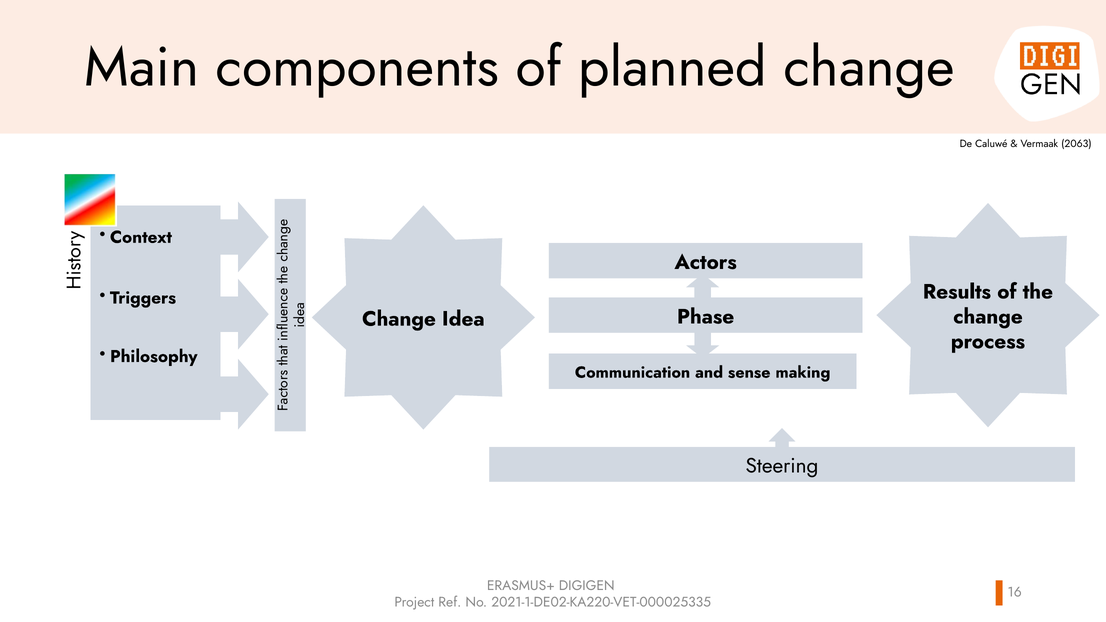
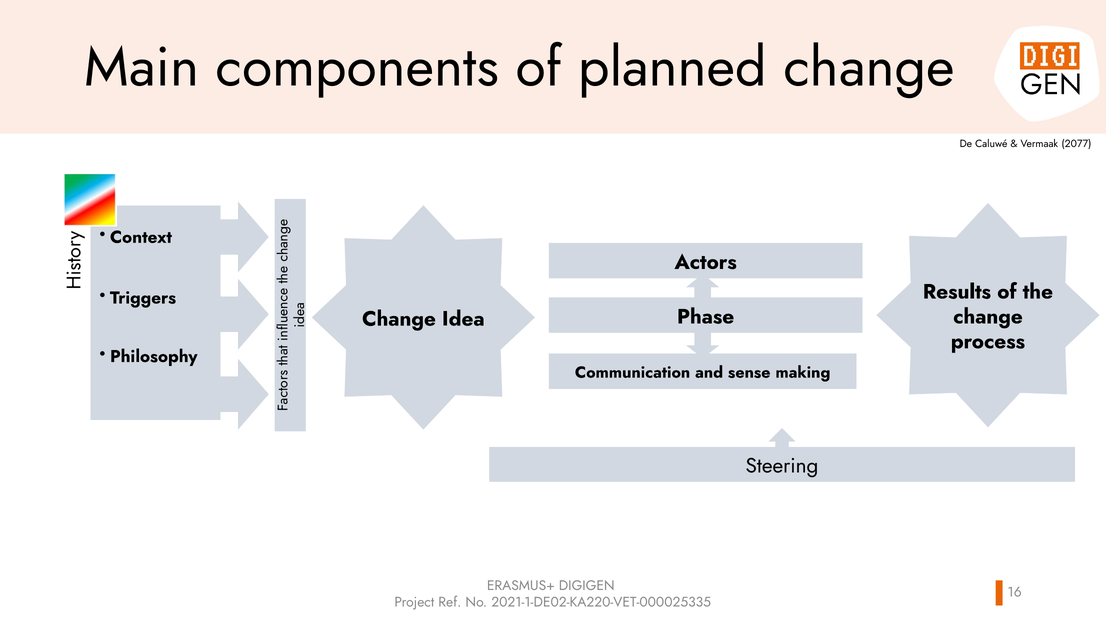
2063: 2063 -> 2077
